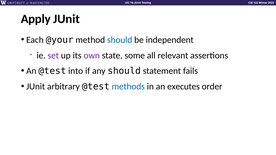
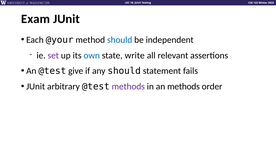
Apply: Apply -> Exam
own colour: purple -> blue
some: some -> write
into: into -> give
methods at (128, 87) colour: blue -> purple
an executes: executes -> methods
